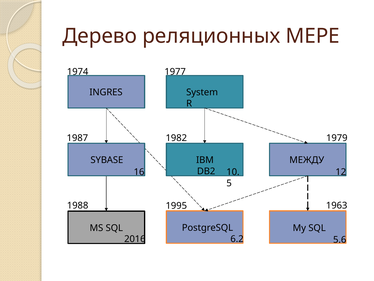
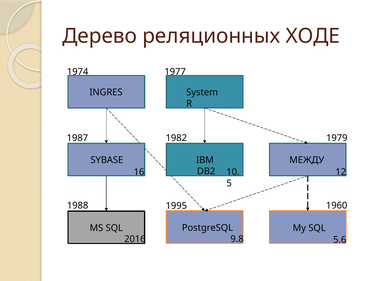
МЕРЕ: МЕРЕ -> ХОДЕ
1963: 1963 -> 1960
6.2: 6.2 -> 9.8
